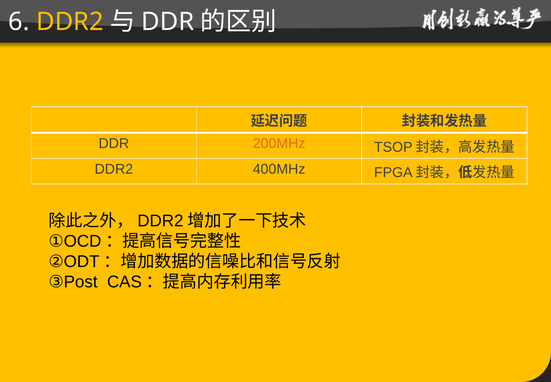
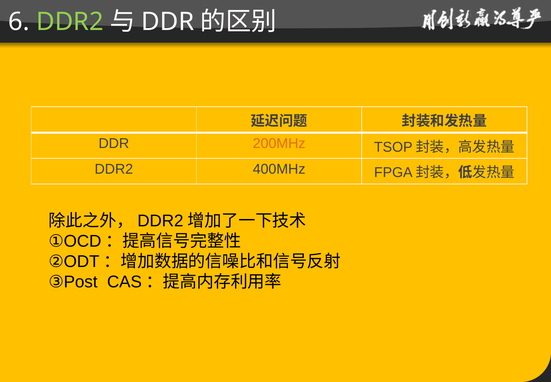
DDR2 at (70, 22) colour: yellow -> light green
